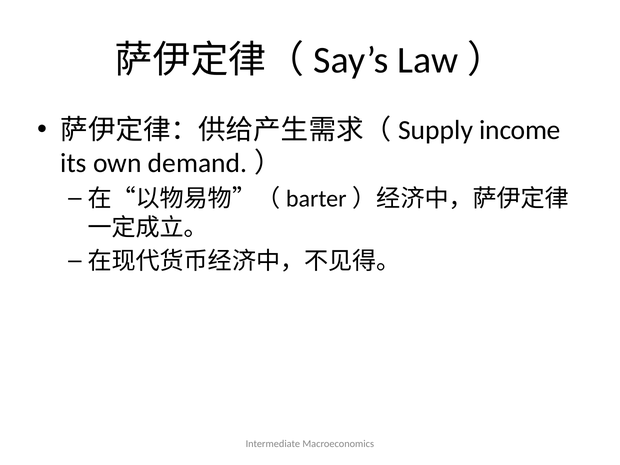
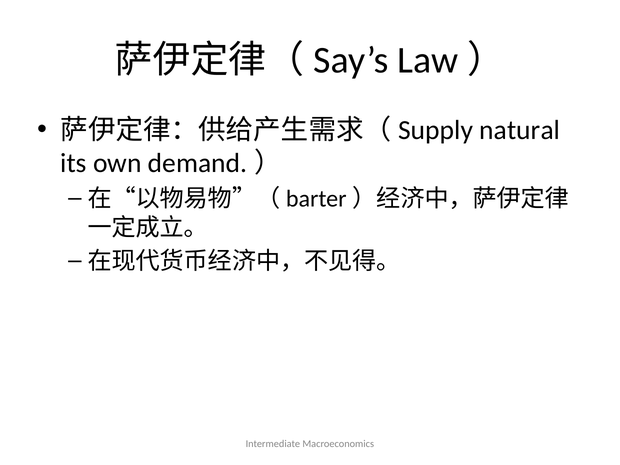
income: income -> natural
